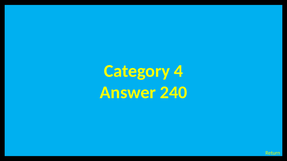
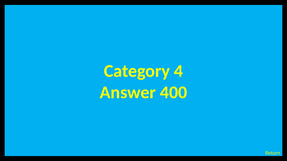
240: 240 -> 400
